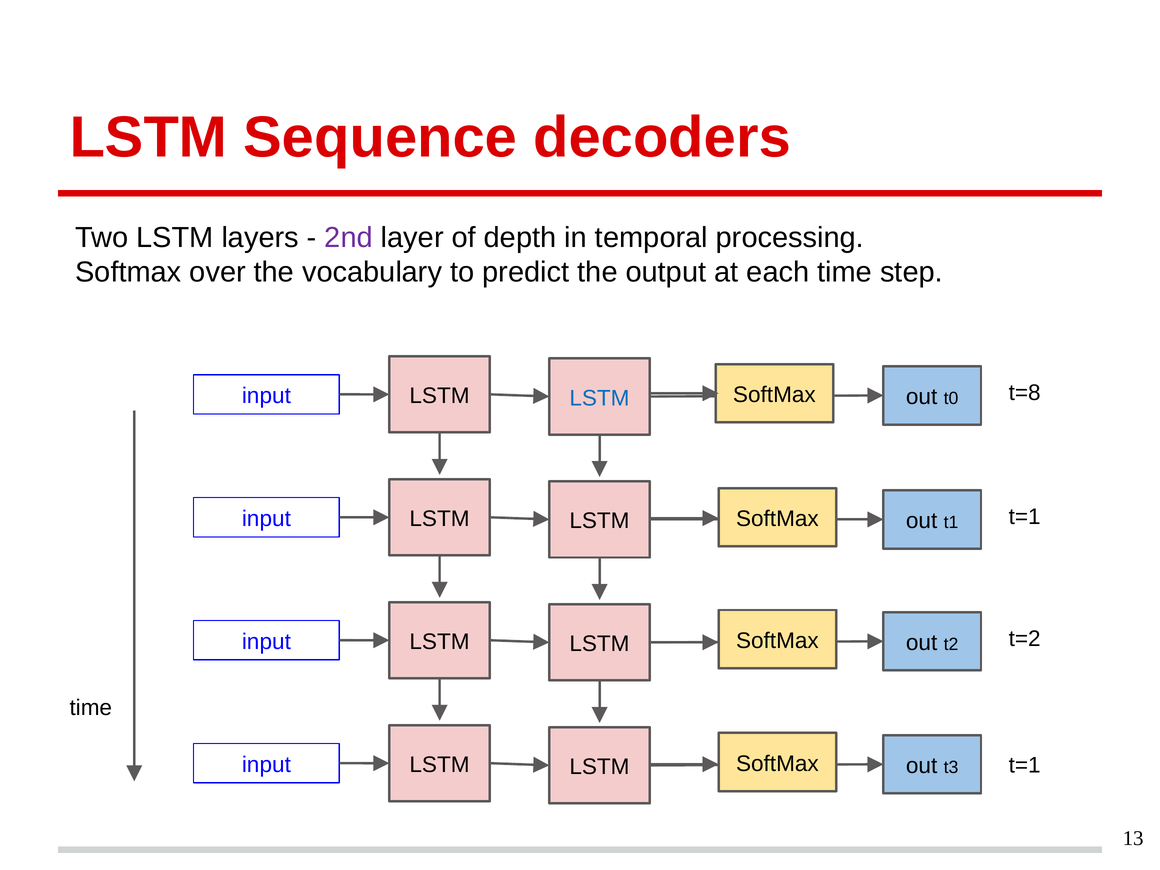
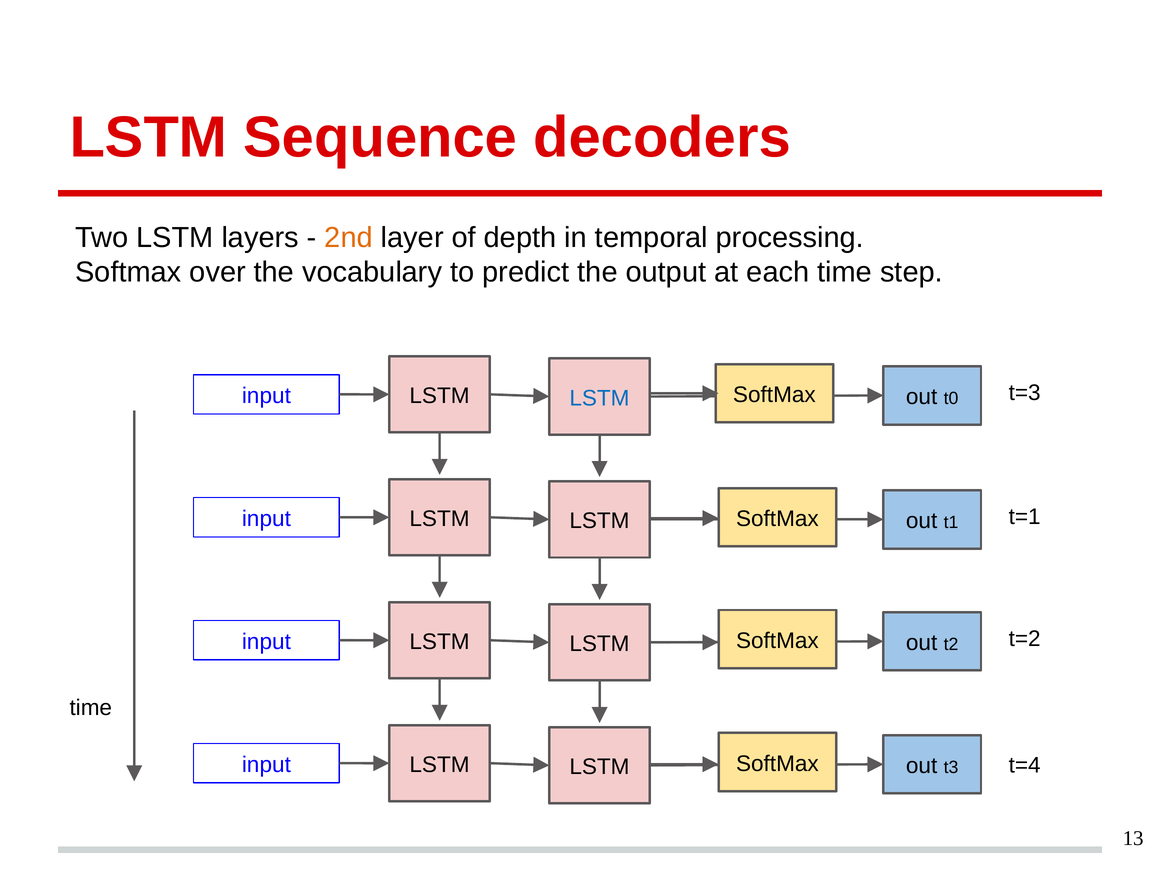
2nd colour: purple -> orange
t=8: t=8 -> t=3
t=1 at (1025, 765): t=1 -> t=4
